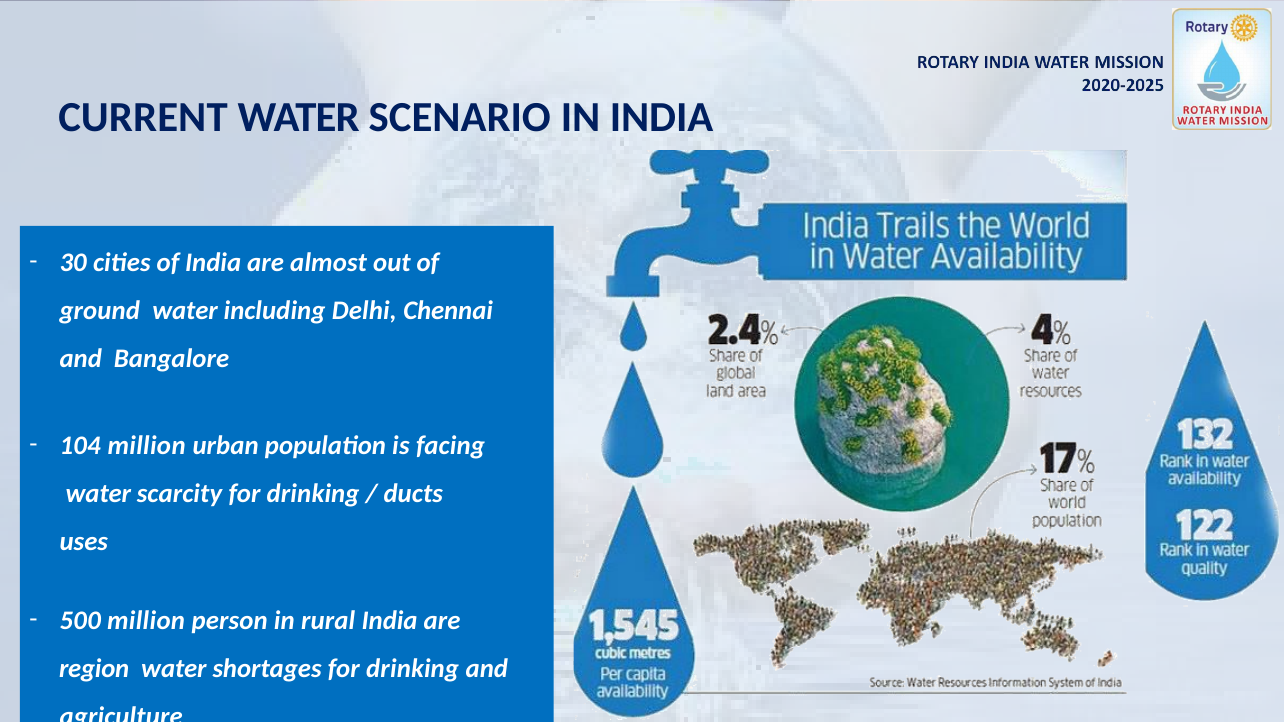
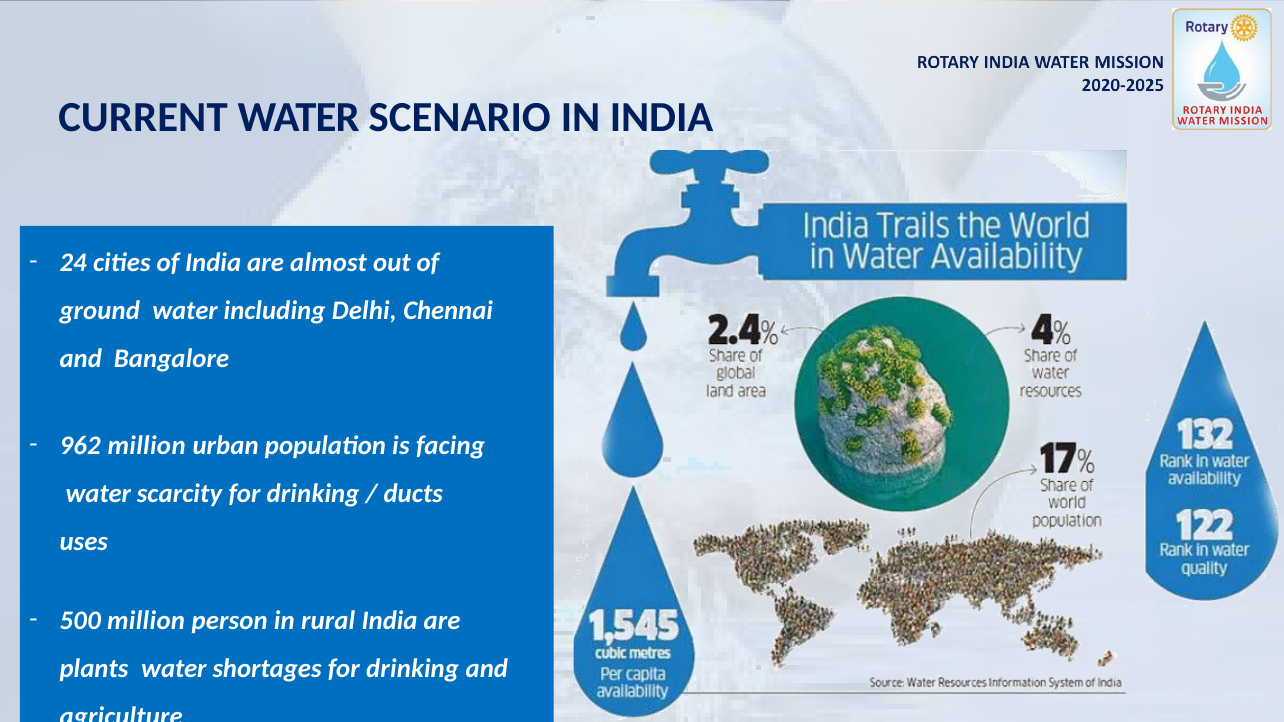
30: 30 -> 24
104: 104 -> 962
region: region -> plants
